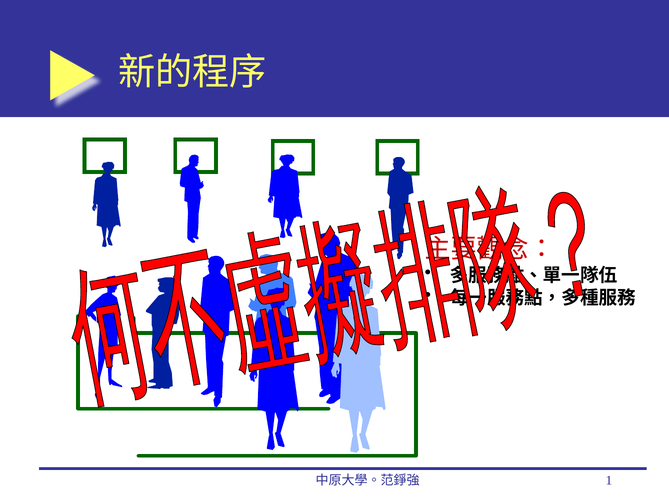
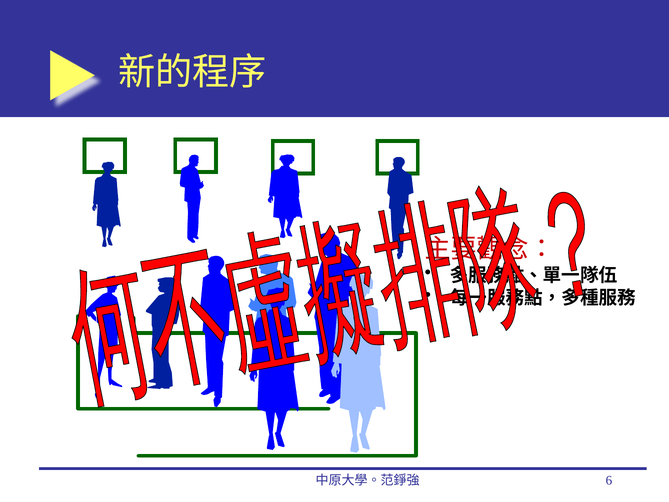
1: 1 -> 6
